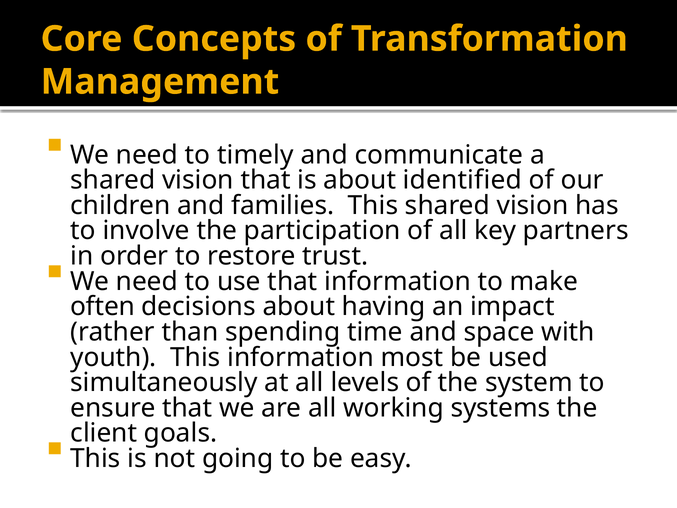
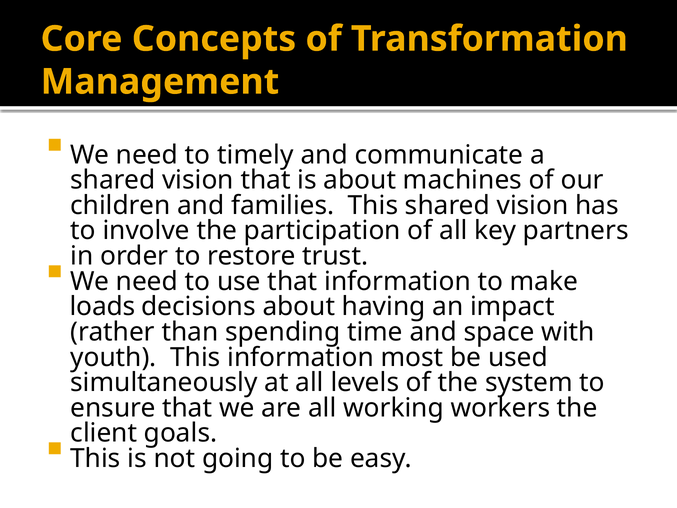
identified: identified -> machines
often: often -> loads
systems: systems -> workers
